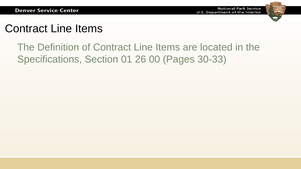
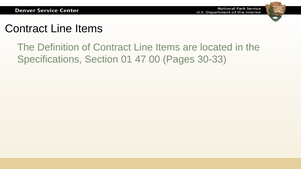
26: 26 -> 47
